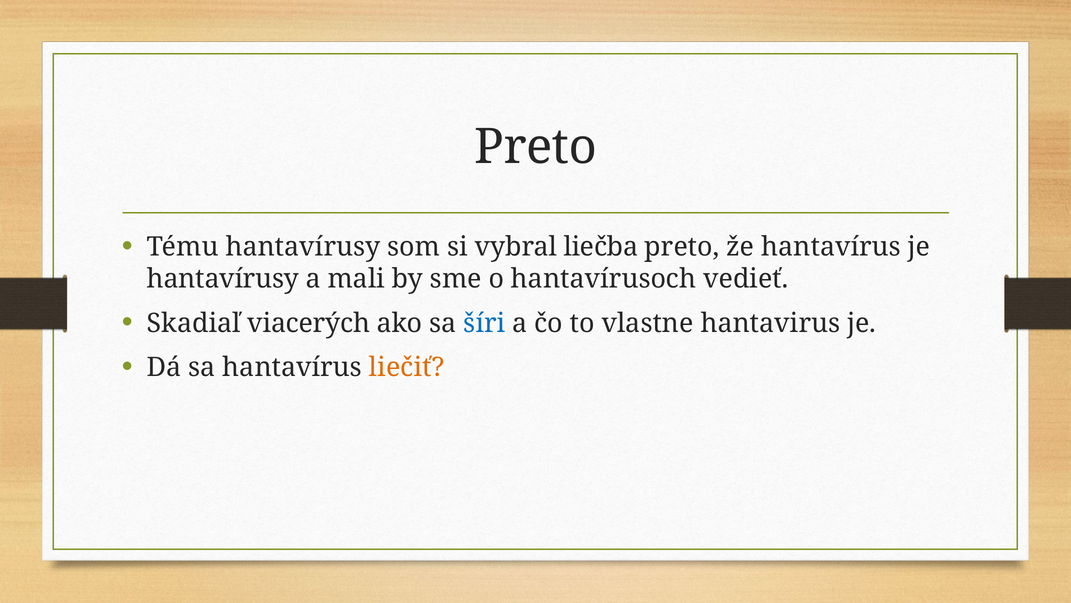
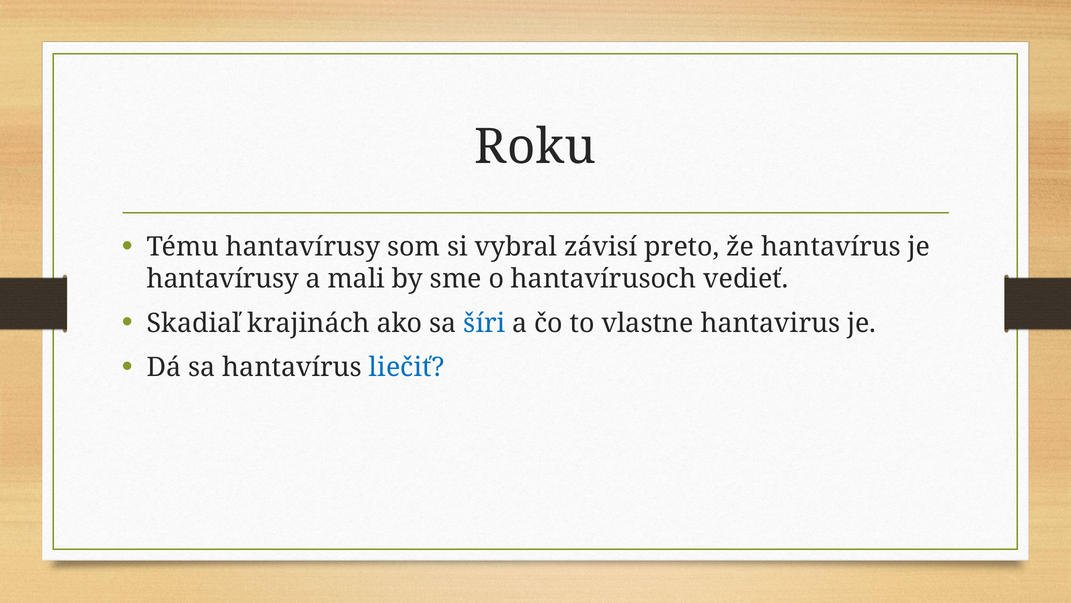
Preto at (536, 147): Preto -> Roku
liečba: liečba -> závisí
viacerých: viacerých -> krajinách
liečiť colour: orange -> blue
